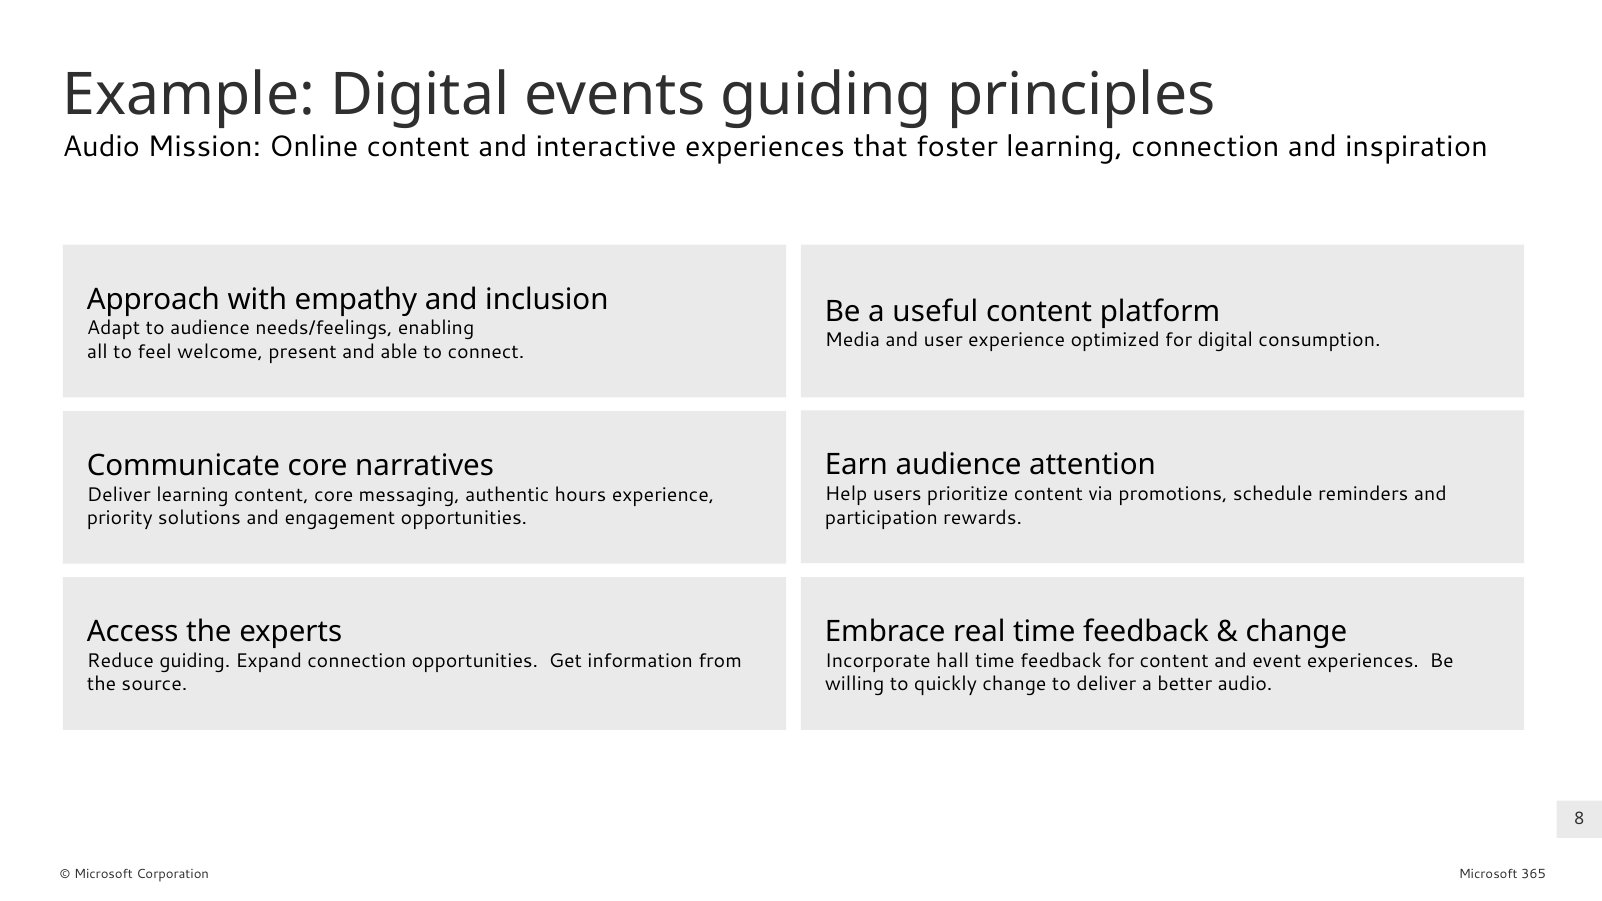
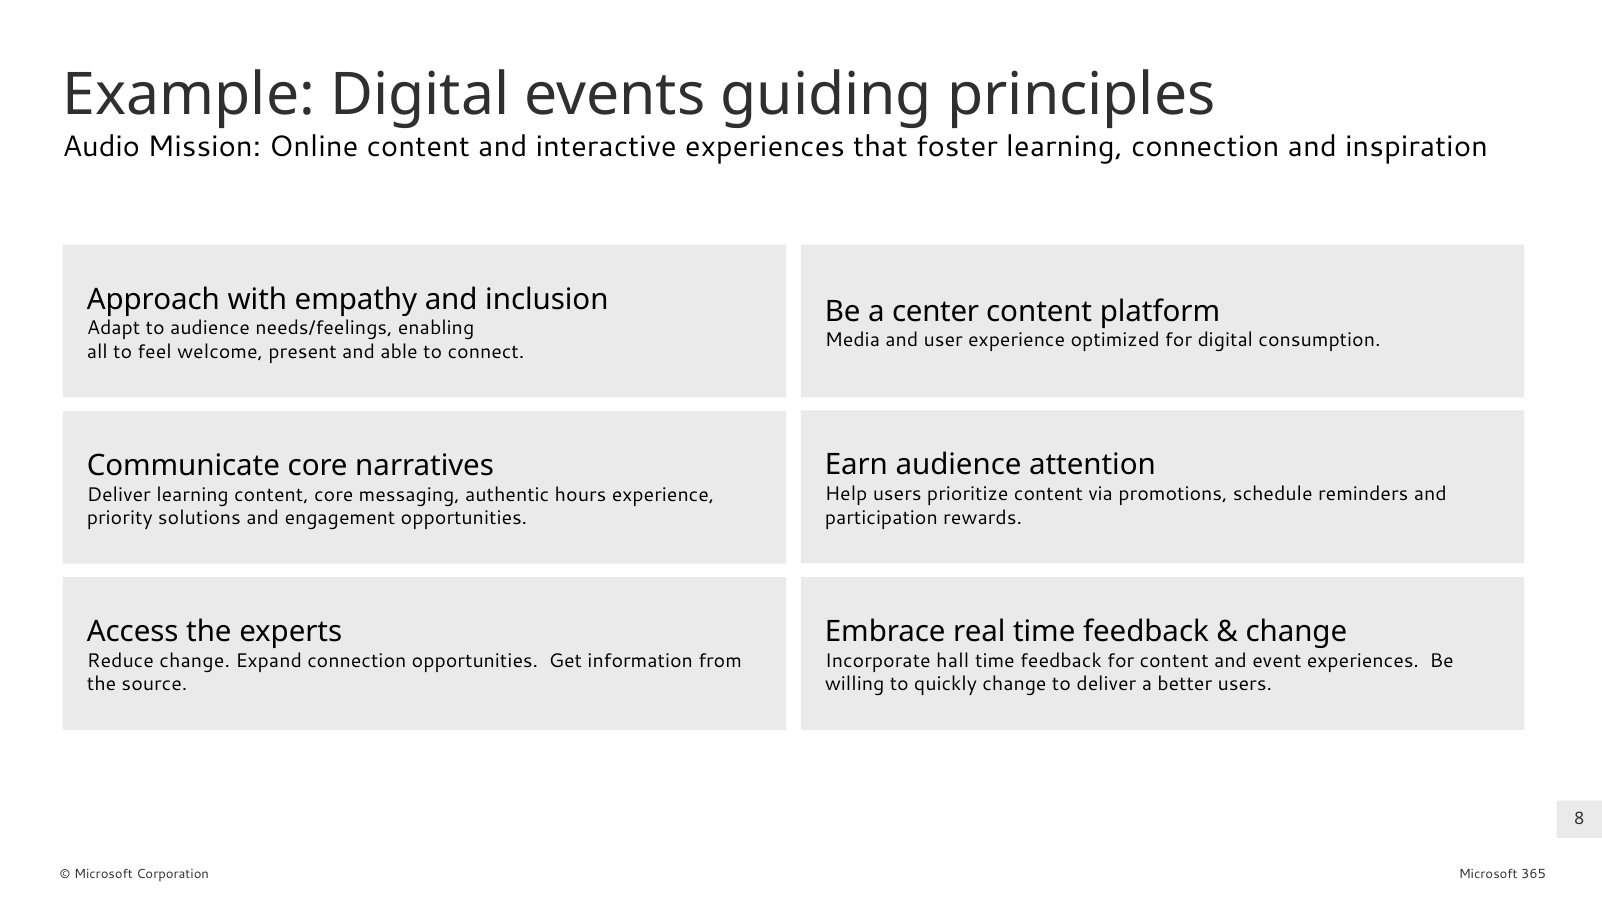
useful: useful -> center
Reduce guiding: guiding -> change
better audio: audio -> users
